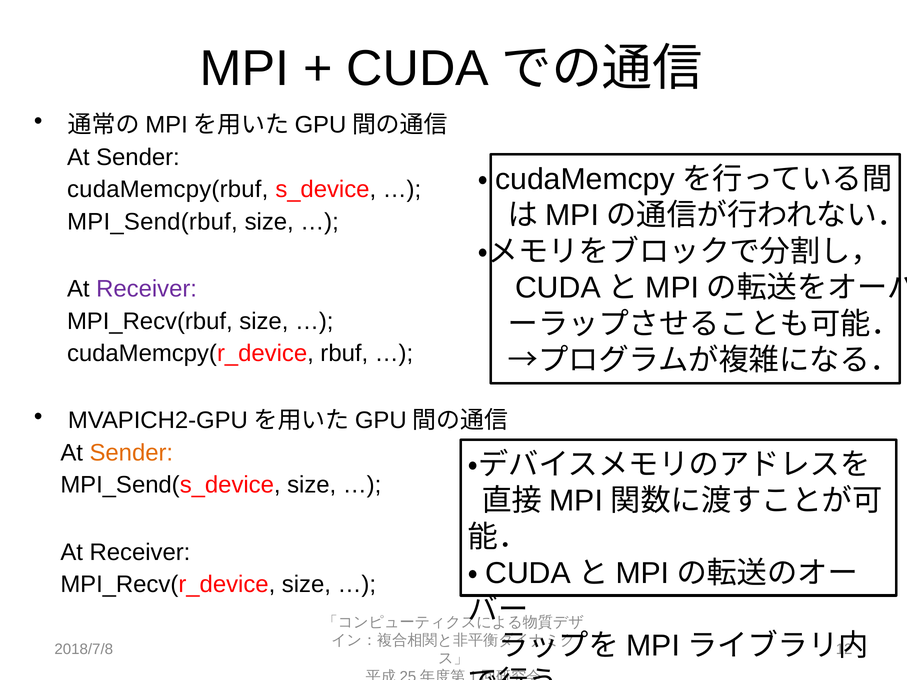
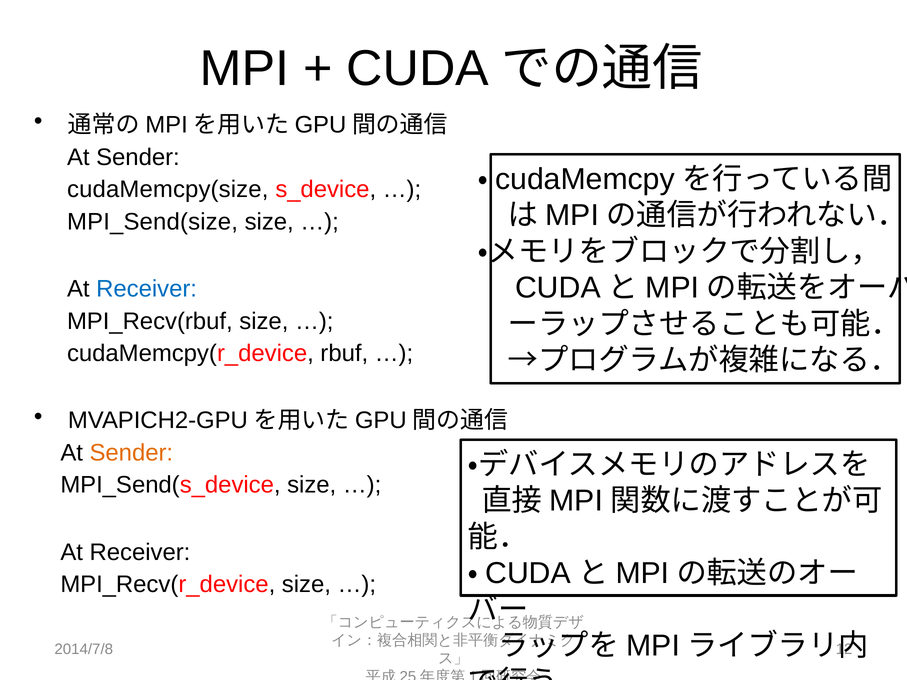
cudaMemcpy(rbuf: cudaMemcpy(rbuf -> cudaMemcpy(size
MPI_Send(rbuf: MPI_Send(rbuf -> MPI_Send(size
Receiver at (147, 289) colour: purple -> blue
2018/7/8: 2018/7/8 -> 2014/7/8
